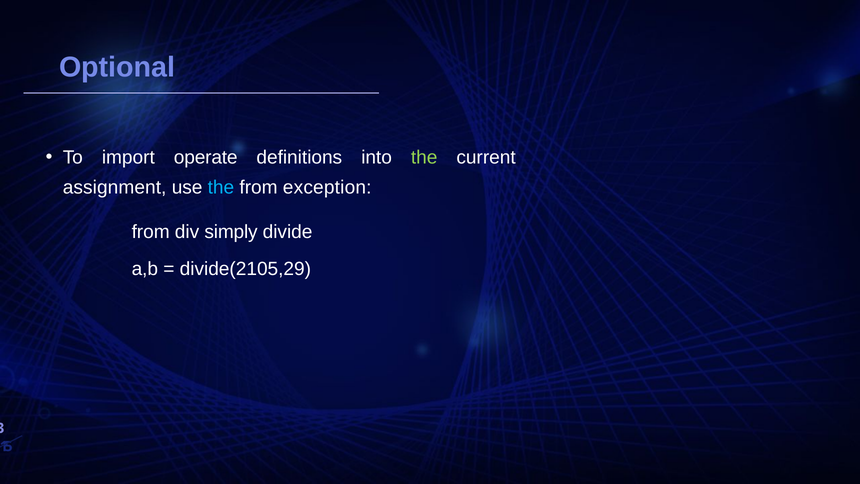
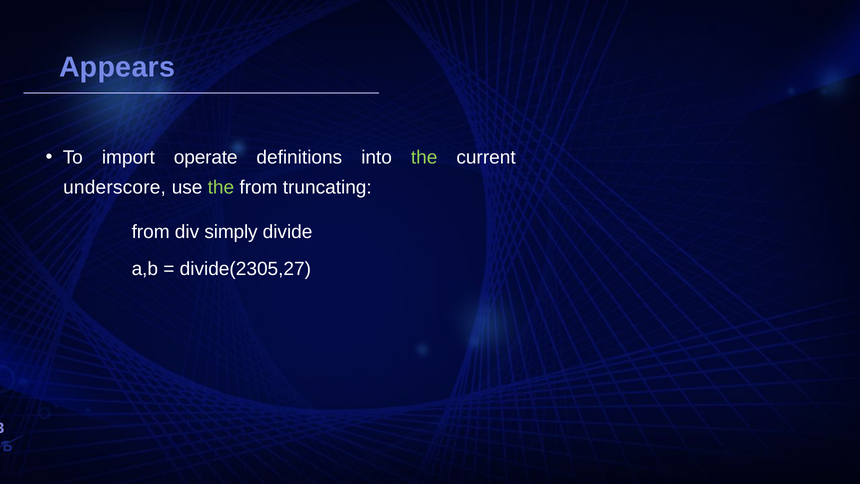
Optional: Optional -> Appears
assignment: assignment -> underscore
the at (221, 187) colour: light blue -> light green
exception: exception -> truncating
divide(2105,29: divide(2105,29 -> divide(2305,27
